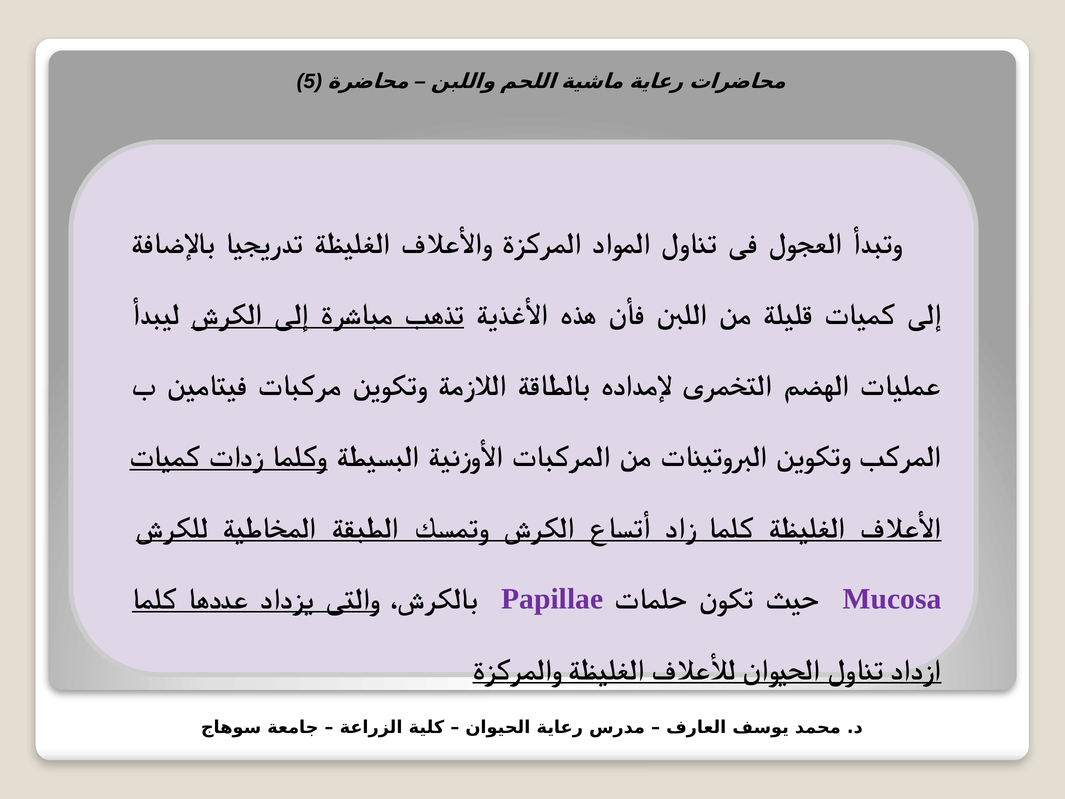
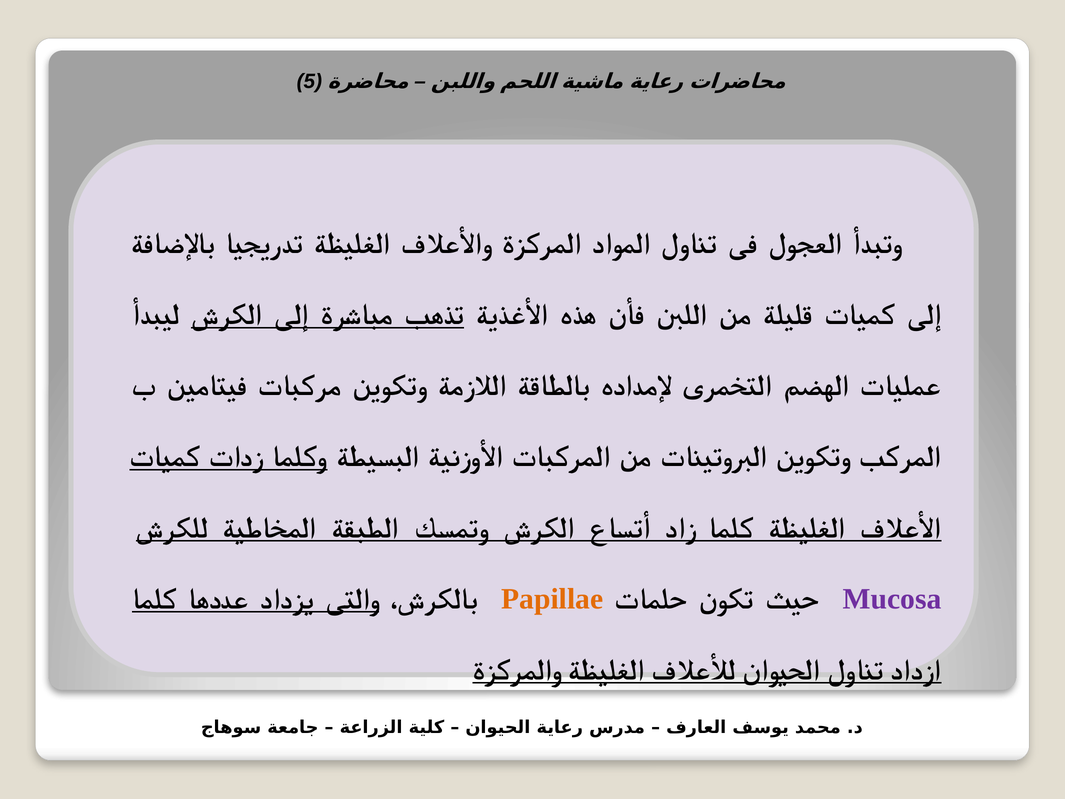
Papillae colour: purple -> orange
